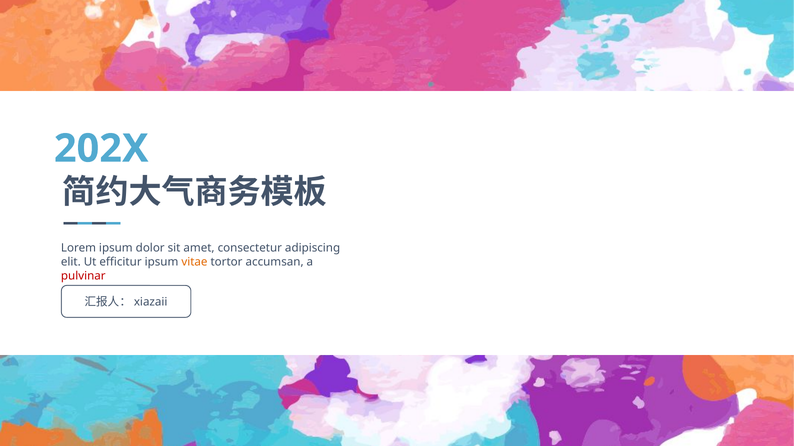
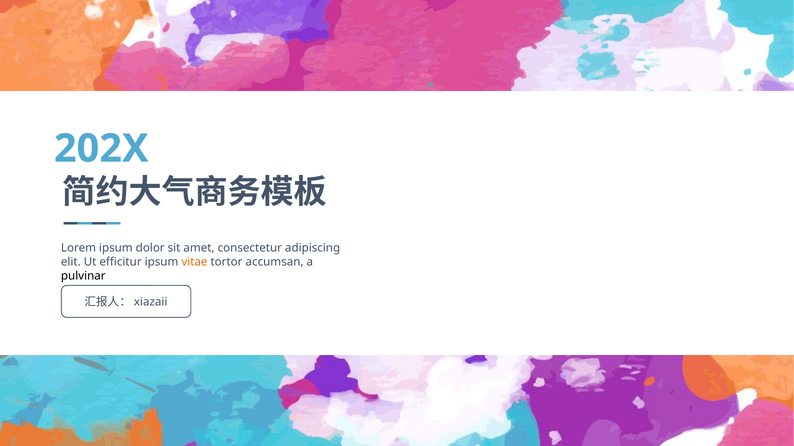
pulvinar colour: red -> black
